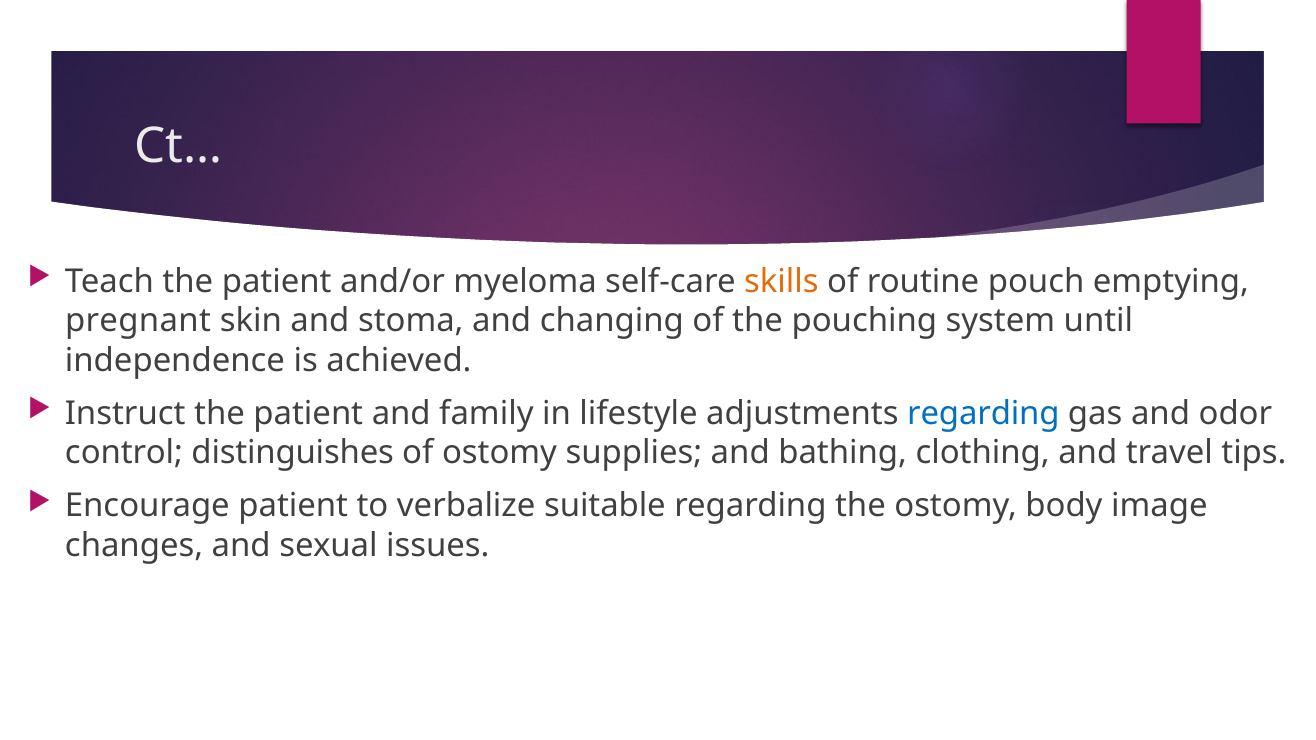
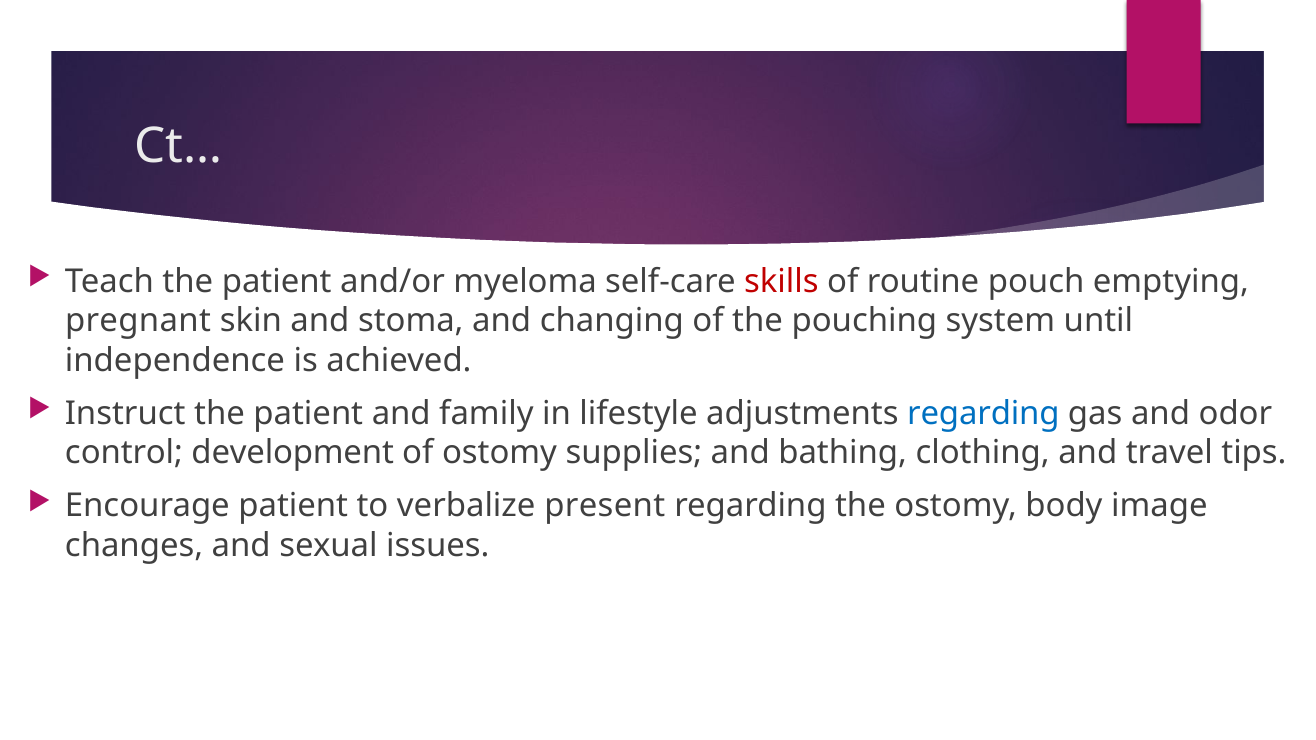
skills colour: orange -> red
distinguishes: distinguishes -> development
suitable: suitable -> present
